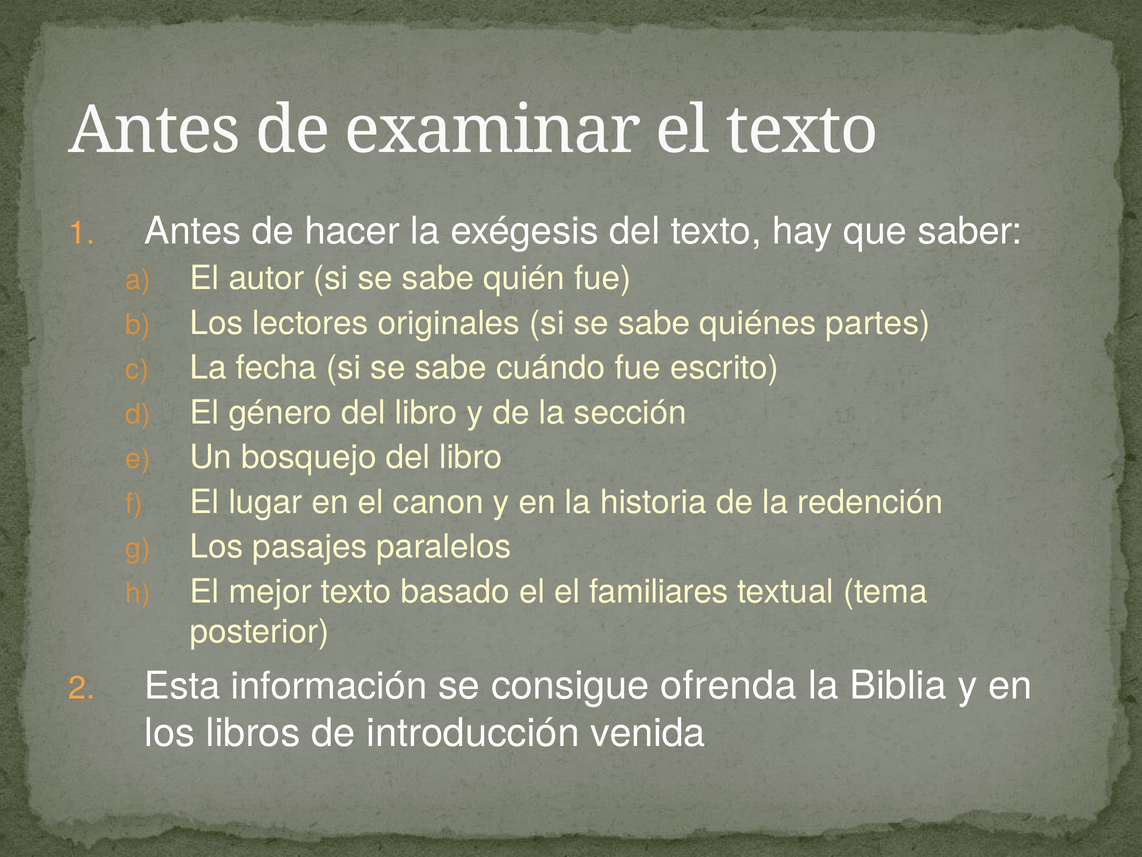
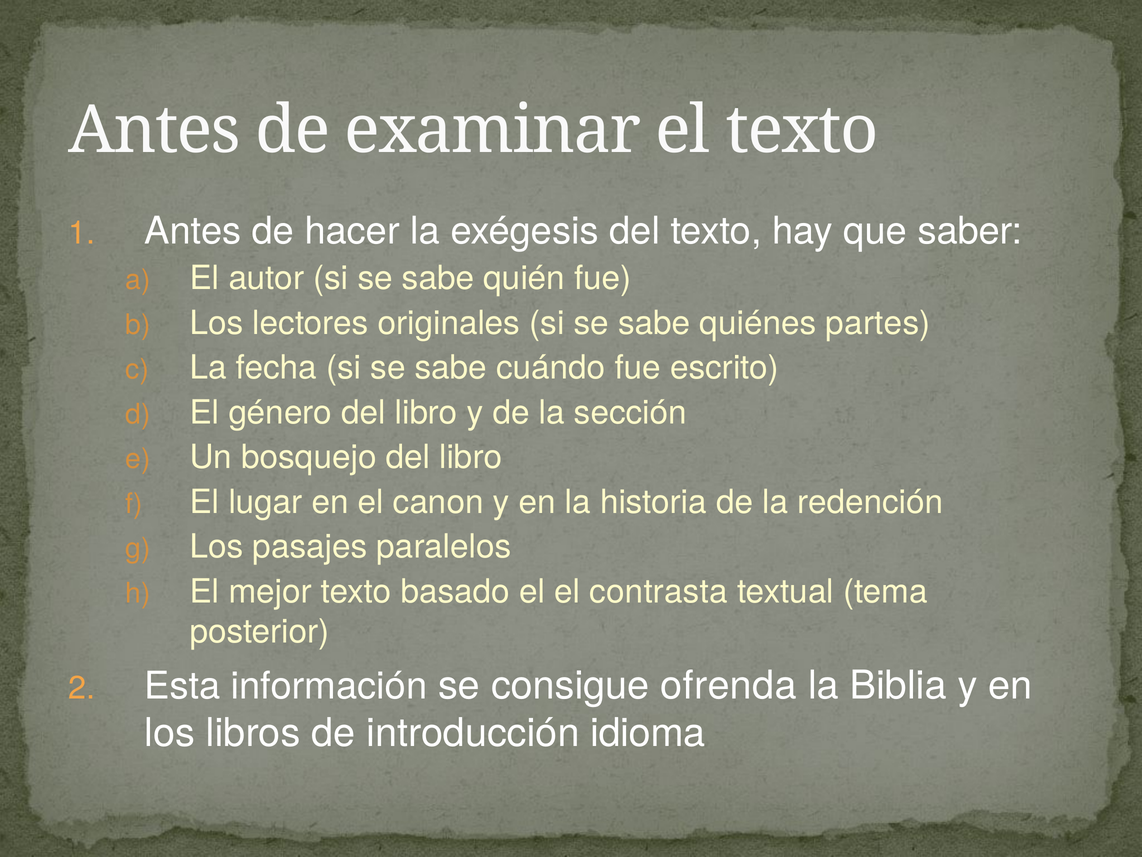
familiares: familiares -> contrasta
venida: venida -> idioma
